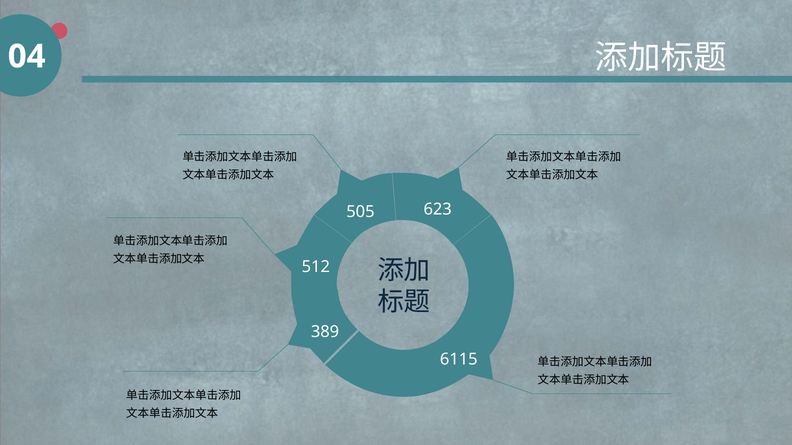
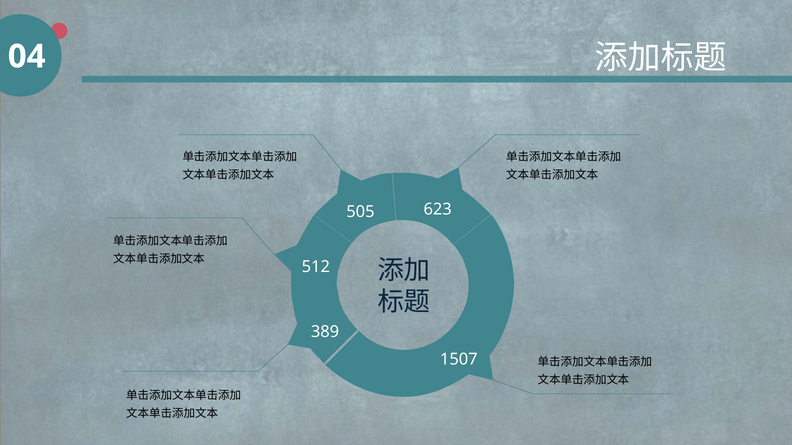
6115: 6115 -> 1507
